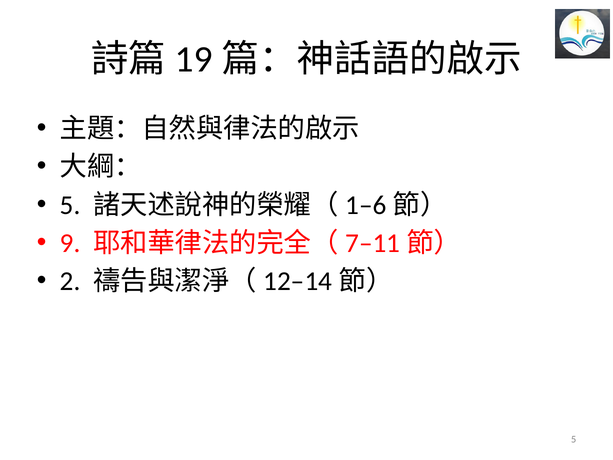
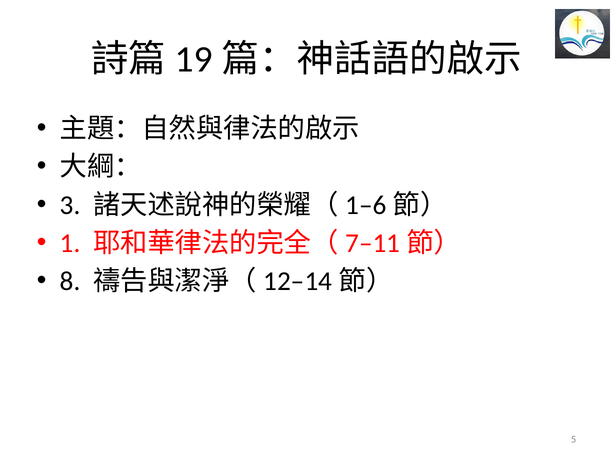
5 at (70, 205): 5 -> 3
9: 9 -> 1
2: 2 -> 8
